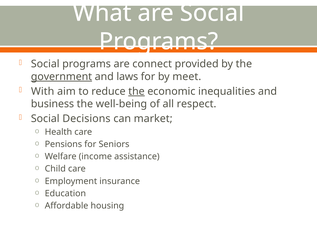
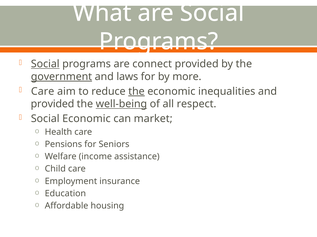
Social at (45, 64) underline: none -> present
meet: meet -> more
With at (43, 92): With -> Care
business at (52, 104): business -> provided
well-being underline: none -> present
Social Decisions: Decisions -> Economic
